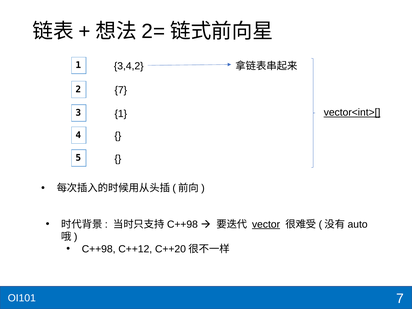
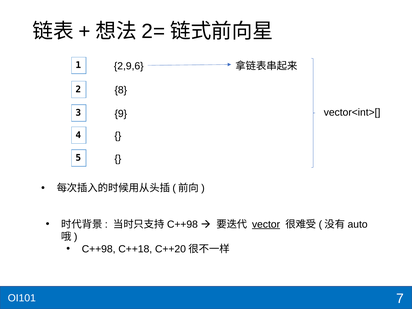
3,4,2: 3,4,2 -> 2,9,6
2 7: 7 -> 8
vector<int>[ underline: present -> none
3 1: 1 -> 9
C++12: C++12 -> C++18
